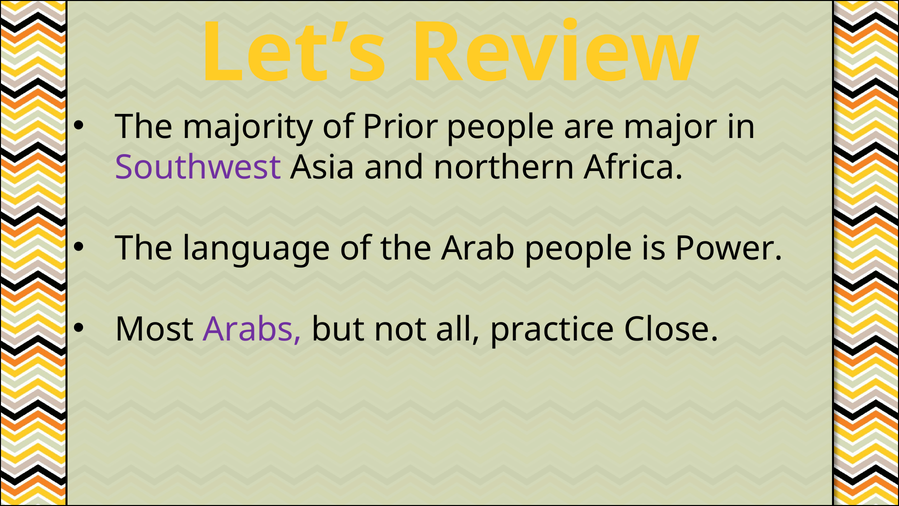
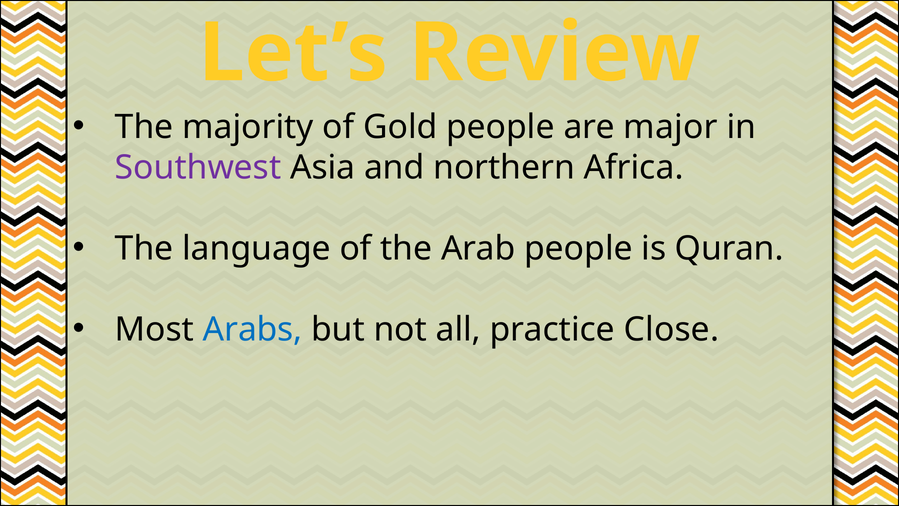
Prior: Prior -> Gold
Power: Power -> Quran
Arabs colour: purple -> blue
